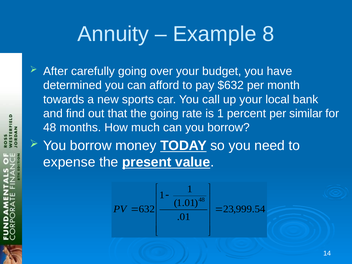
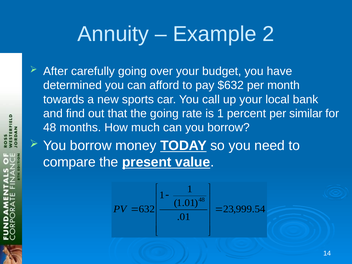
8: 8 -> 2
expense: expense -> compare
